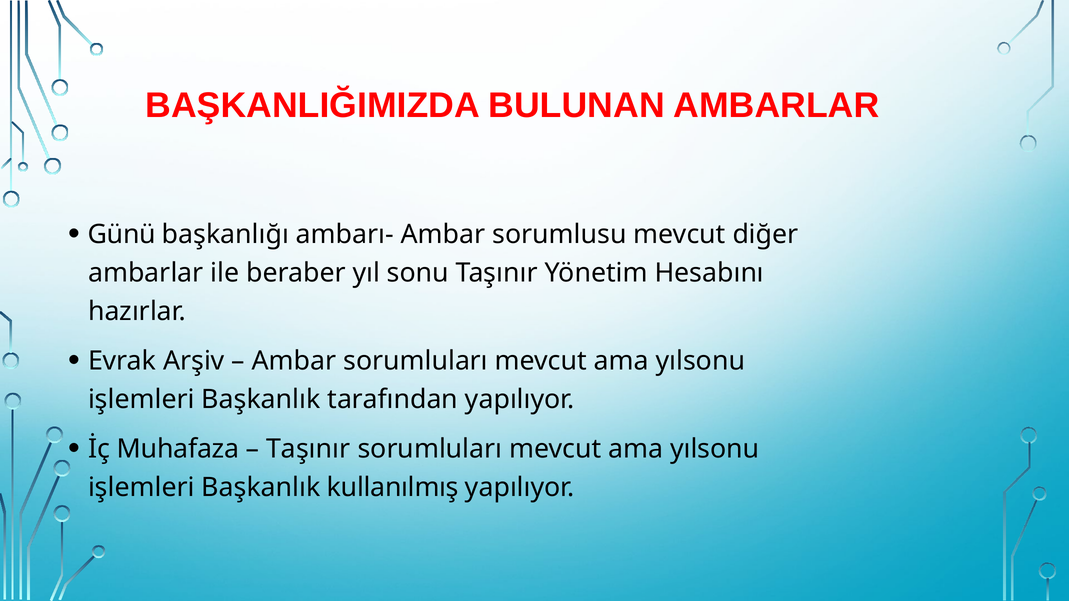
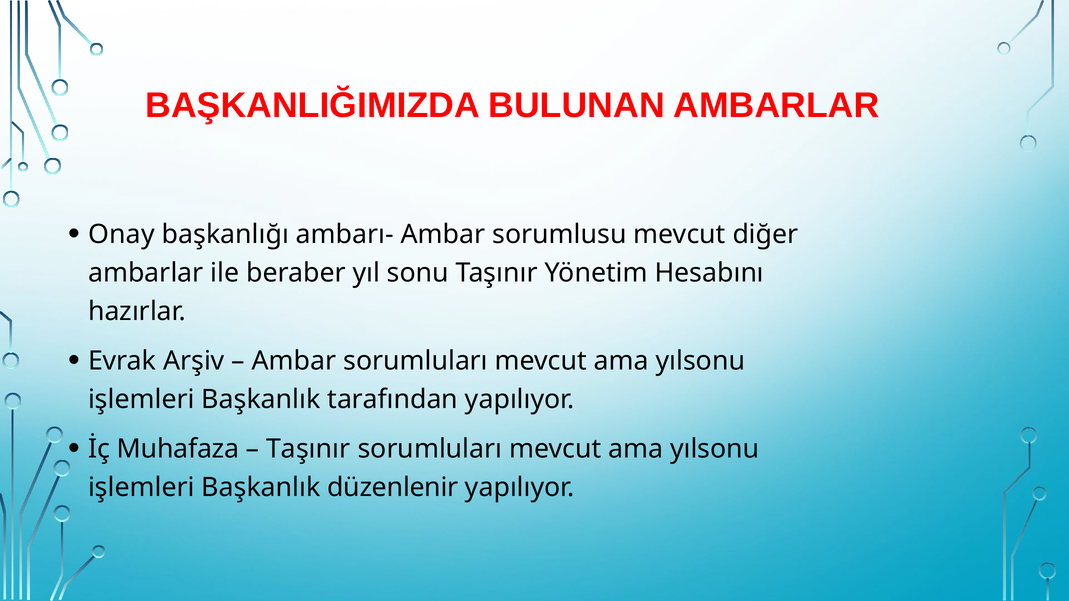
Günü: Günü -> Onay
kullanılmış: kullanılmış -> düzenlenir
